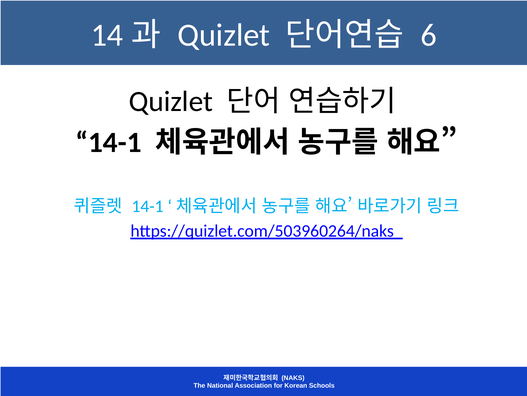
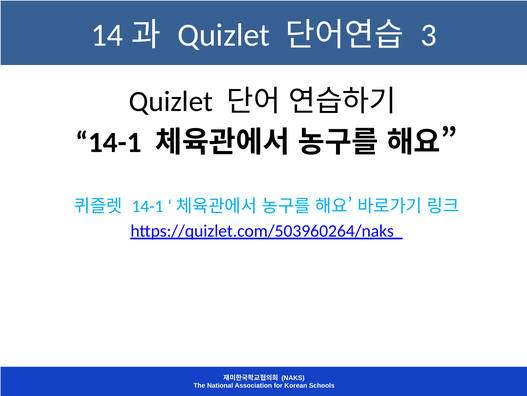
6: 6 -> 3
